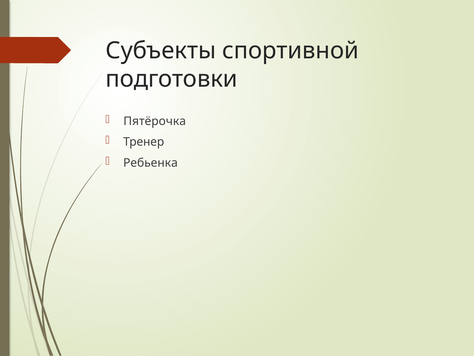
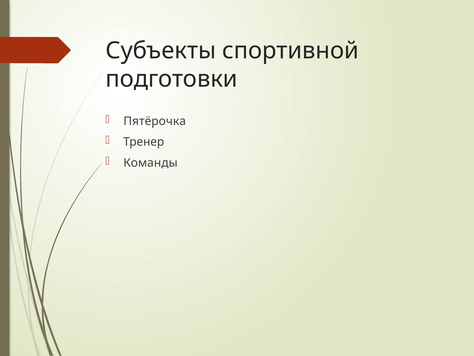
Ребьенка: Ребьенка -> Команды
